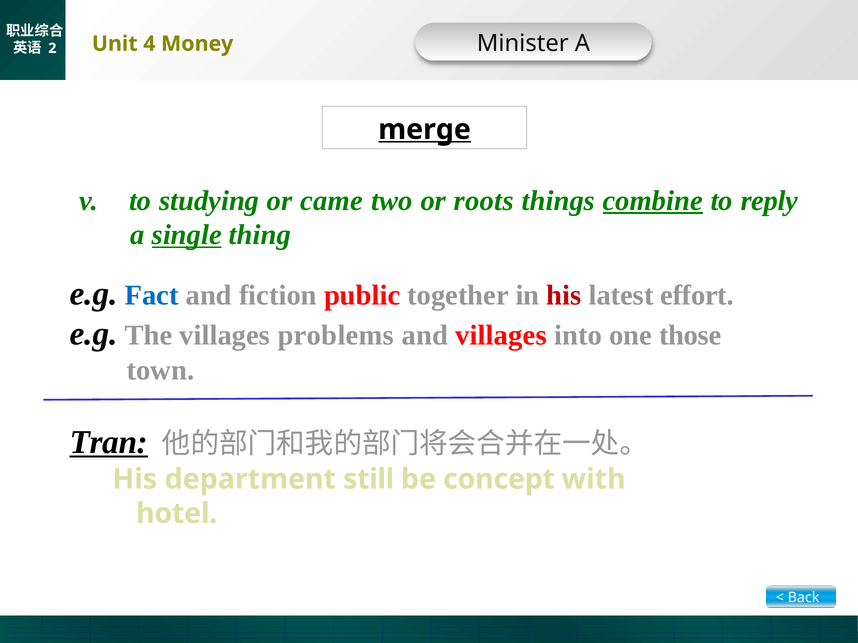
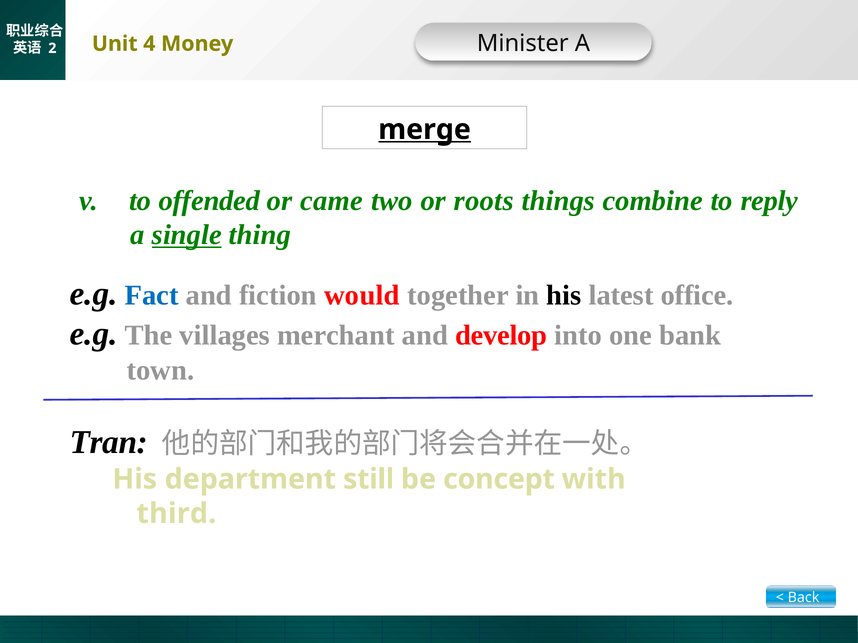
studying: studying -> offended
combine underline: present -> none
public: public -> would
his at (564, 295) colour: red -> black
effort: effort -> office
problems: problems -> merchant
and villages: villages -> develop
those: those -> bank
Tran underline: present -> none
hotel: hotel -> third
